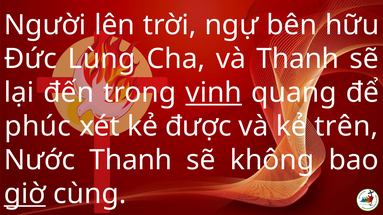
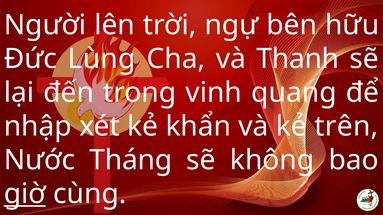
vinh underline: present -> none
phúc: phúc -> nhập
được: được -> khẩn
Nước Thanh: Thanh -> Tháng
